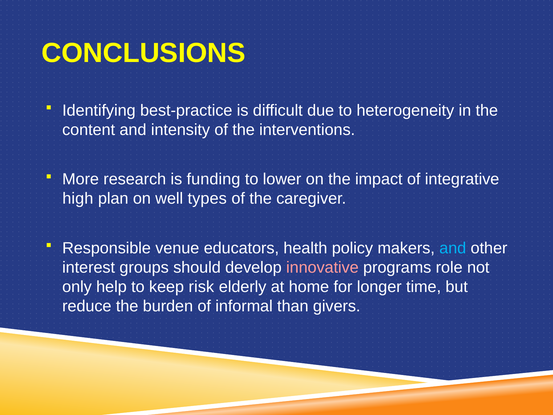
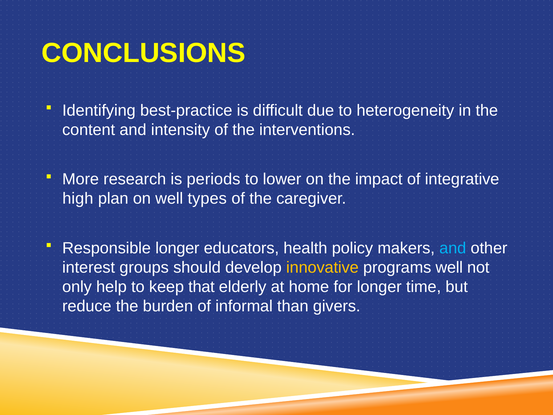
funding: funding -> periods
Responsible venue: venue -> longer
innovative colour: pink -> yellow
programs role: role -> well
risk: risk -> that
